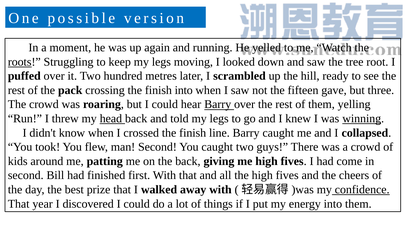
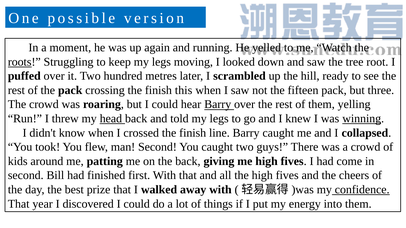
finish into: into -> this
fifteen gave: gave -> pack
